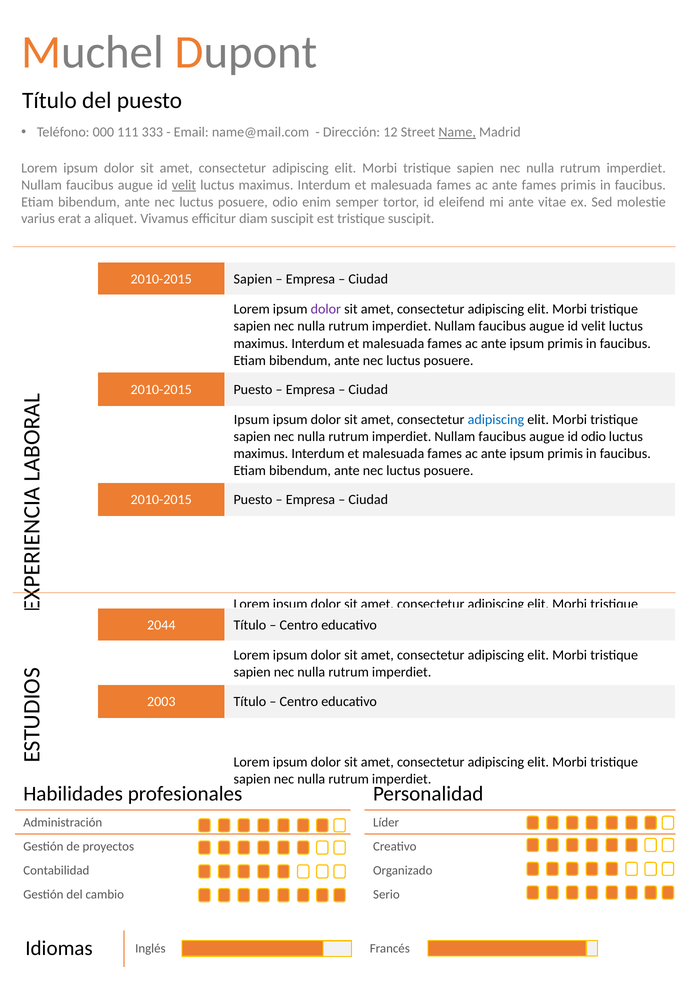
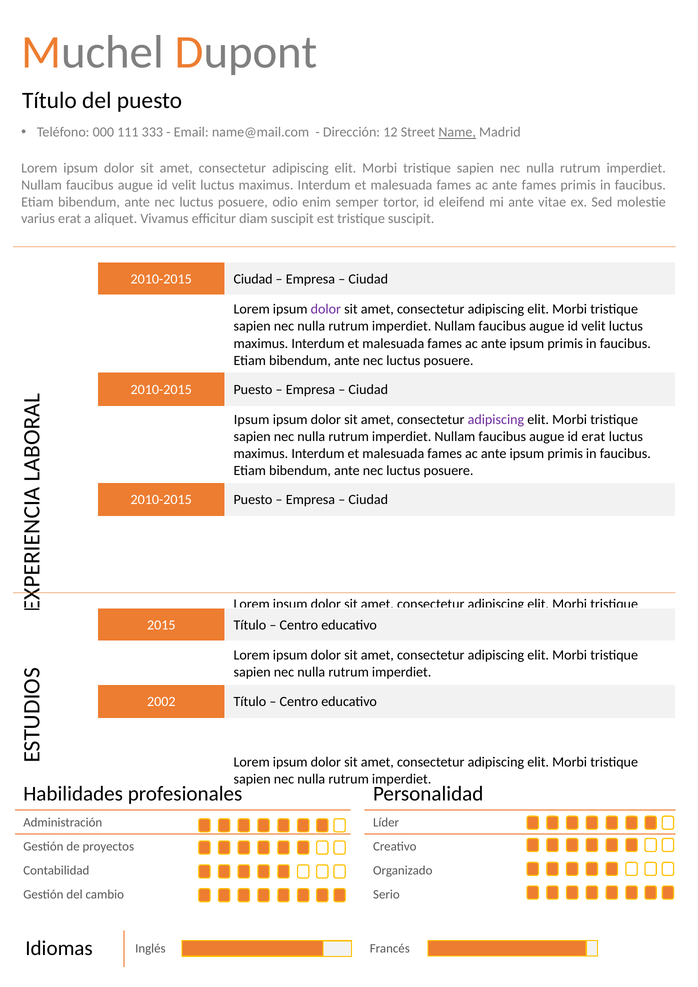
velit at (184, 185) underline: present -> none
2010-2015 Sapien: Sapien -> Ciudad
adipiscing at (496, 419) colour: blue -> purple
id odio: odio -> erat
2044: 2044 -> 2015
2003: 2003 -> 2002
